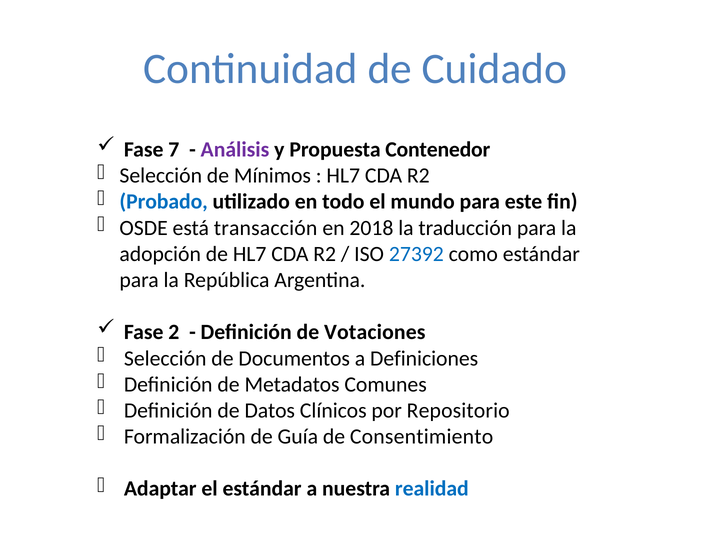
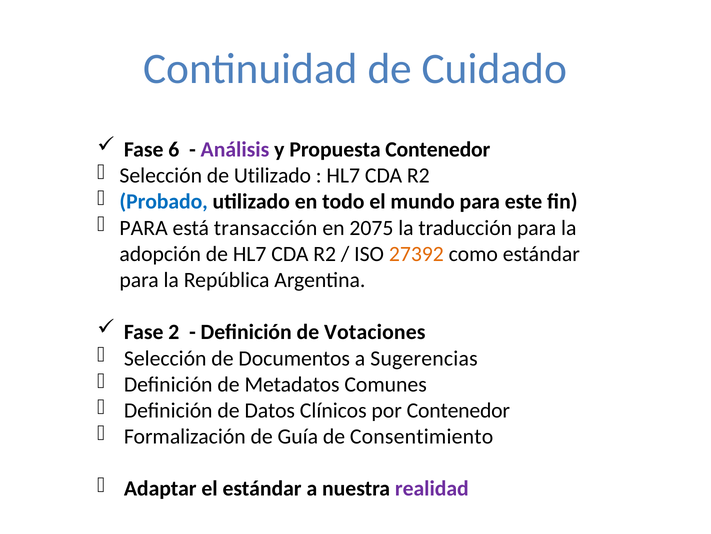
7: 7 -> 6
de Mínimos: Mínimos -> Utilizado
OSDE at (144, 228): OSDE -> PARA
2018: 2018 -> 2075
27392 colour: blue -> orange
Definiciones: Definiciones -> Sugerencias
por Repositorio: Repositorio -> Contenedor
realidad colour: blue -> purple
